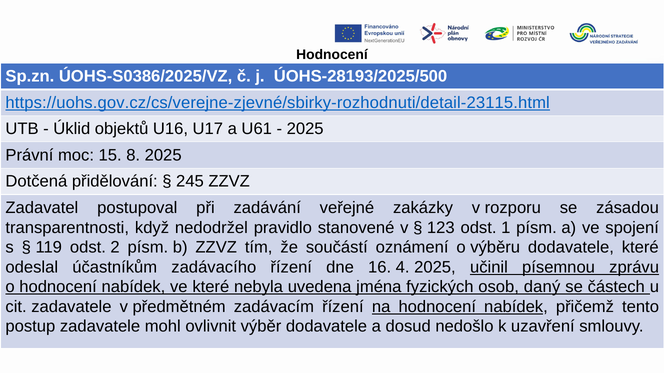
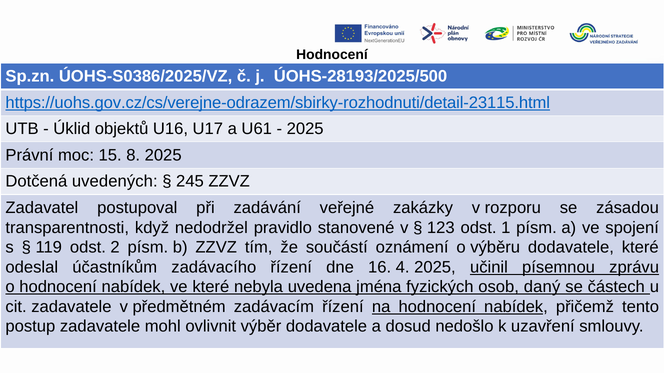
https://uohs.gov.cz/cs/verejne-zjevné/sbirky-rozhodnuti/detail-23115.html: https://uohs.gov.cz/cs/verejne-zjevné/sbirky-rozhodnuti/detail-23115.html -> https://uohs.gov.cz/cs/verejne-odrazem/sbirky-rozhodnuti/detail-23115.html
přidělování: přidělování -> uvedených
